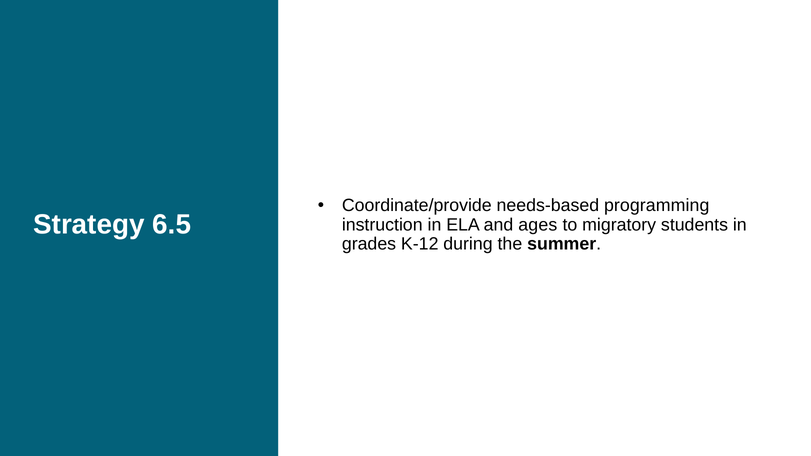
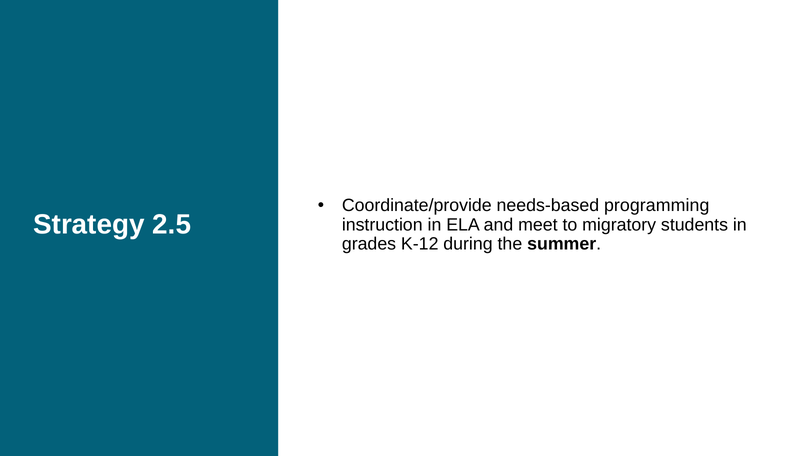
6.5: 6.5 -> 2.5
ages: ages -> meet
